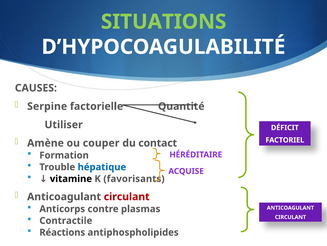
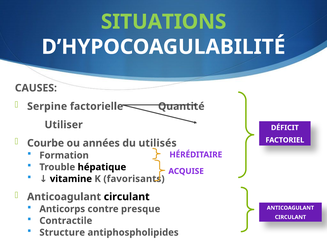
Amène: Amène -> Courbe
couper: couper -> années
contact: contact -> utilisés
hépatique colour: blue -> black
circulant at (127, 196) colour: red -> black
plasmas: plasmas -> presque
Réactions: Réactions -> Structure
